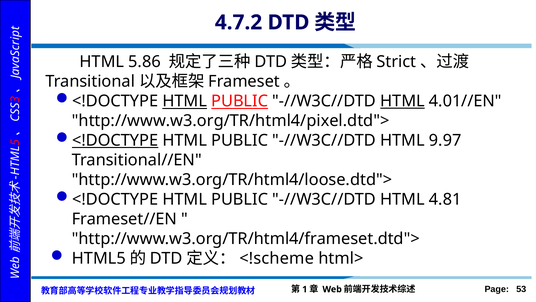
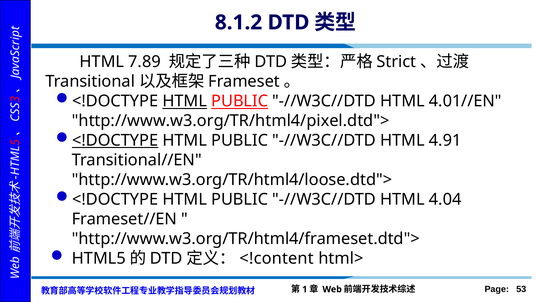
4.7.2: 4.7.2 -> 8.1.2
5.86: 5.86 -> 7.89
HTML at (402, 101) underline: present -> none
9.97: 9.97 -> 4.91
4.81: 4.81 -> 4.04
<!scheme: <!scheme -> <!content
